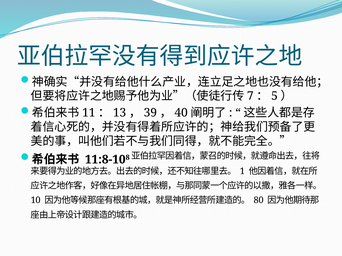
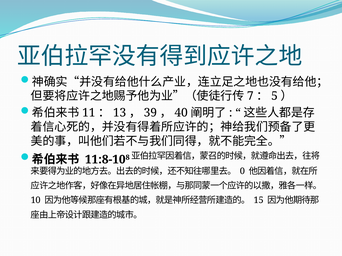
1: 1 -> 0
80: 80 -> 15
